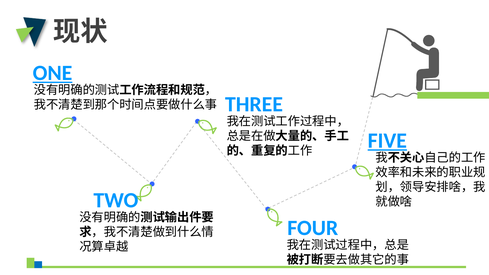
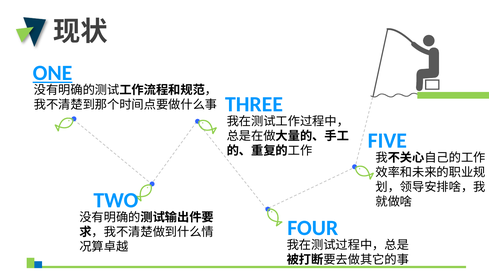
FIVE underline: present -> none
